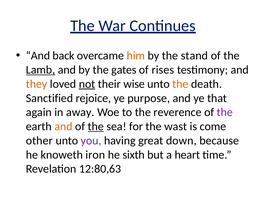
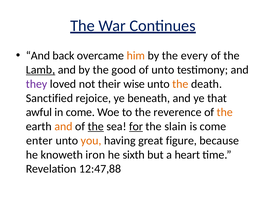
stand: stand -> every
gates: gates -> good
of rises: rises -> unto
they colour: orange -> purple
not underline: present -> none
purpose: purpose -> beneath
again: again -> awful
in away: away -> come
the at (225, 113) colour: purple -> orange
for underline: none -> present
wast: wast -> slain
other: other -> enter
you colour: purple -> orange
down: down -> figure
12:80,63: 12:80,63 -> 12:47,88
